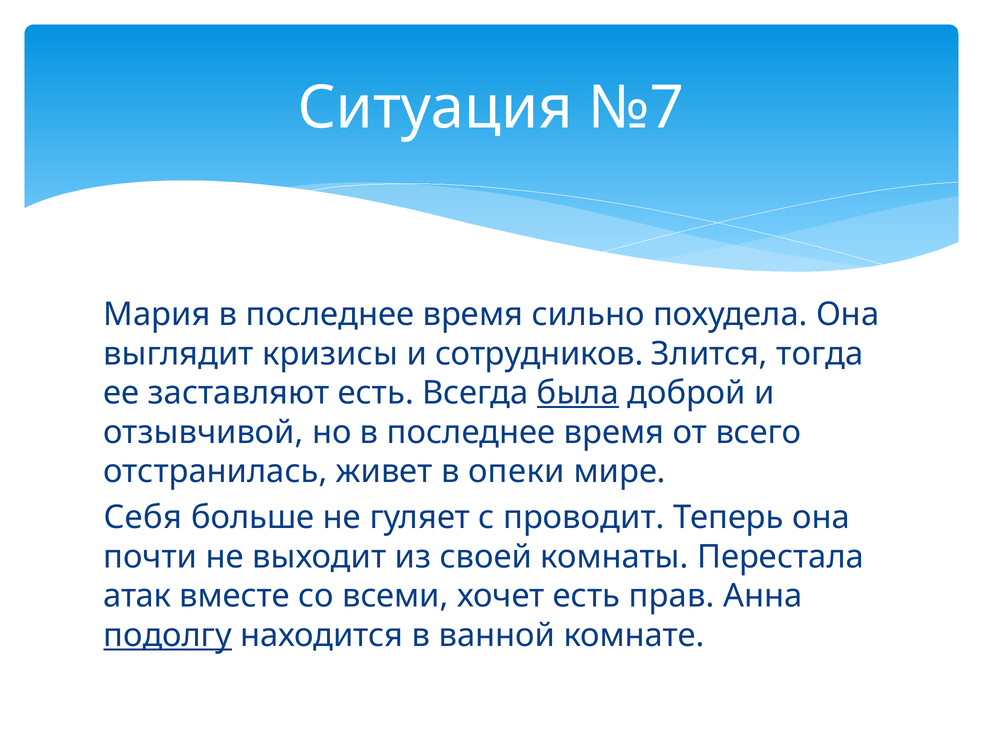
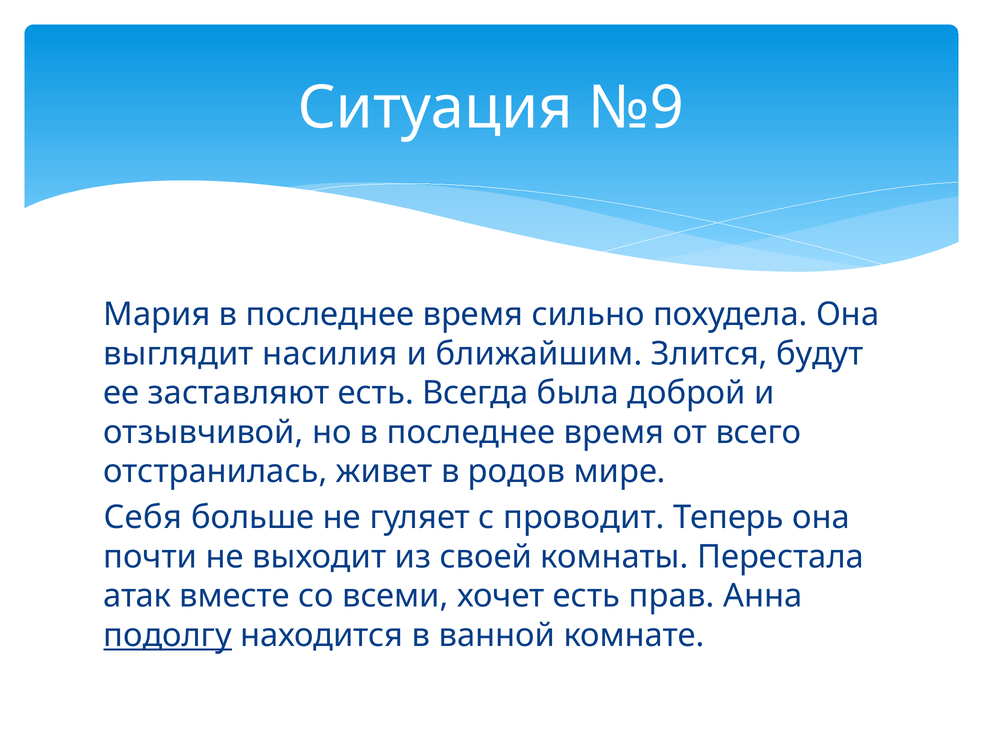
№7: №7 -> №9
кризисы: кризисы -> насилия
сотрудников: сотрудников -> ближайшим
тогда: тогда -> будут
была underline: present -> none
опеки: опеки -> родов
